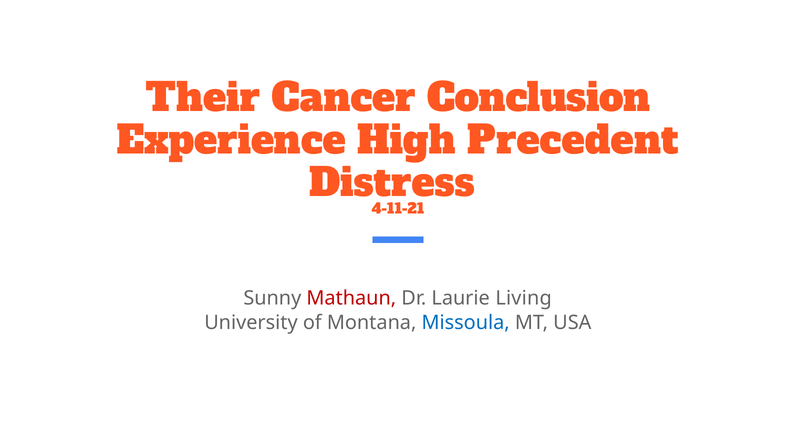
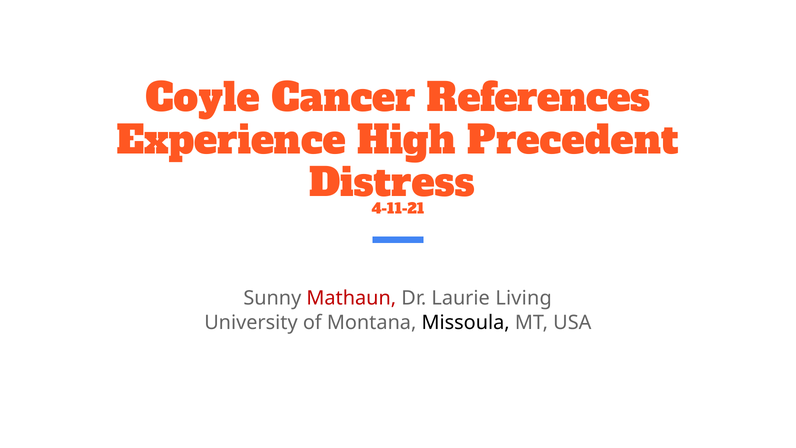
Their: Their -> Coyle
Conclusion: Conclusion -> References
Missoula colour: blue -> black
